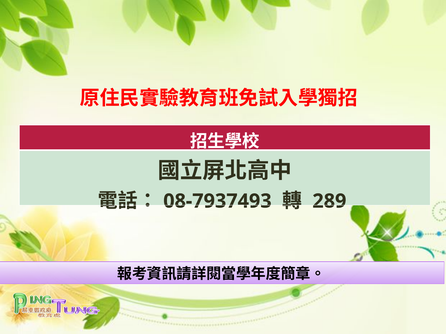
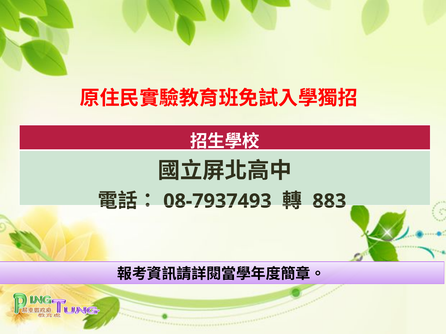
289: 289 -> 883
